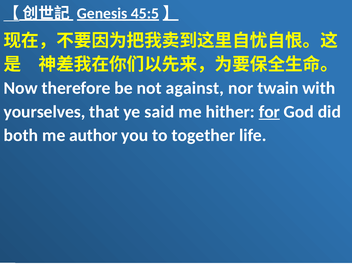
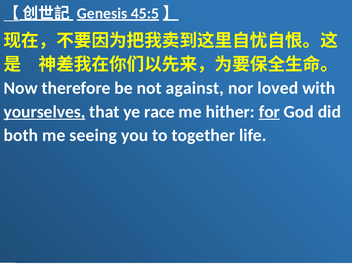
twain: twain -> loved
yourselves underline: none -> present
said: said -> race
author: author -> seeing
